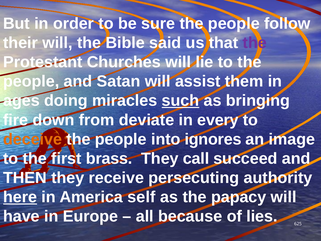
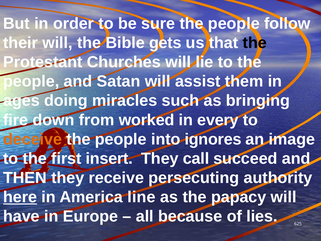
said: said -> gets
the at (255, 43) colour: purple -> black
such underline: present -> none
deviate: deviate -> worked
brass: brass -> insert
self: self -> line
